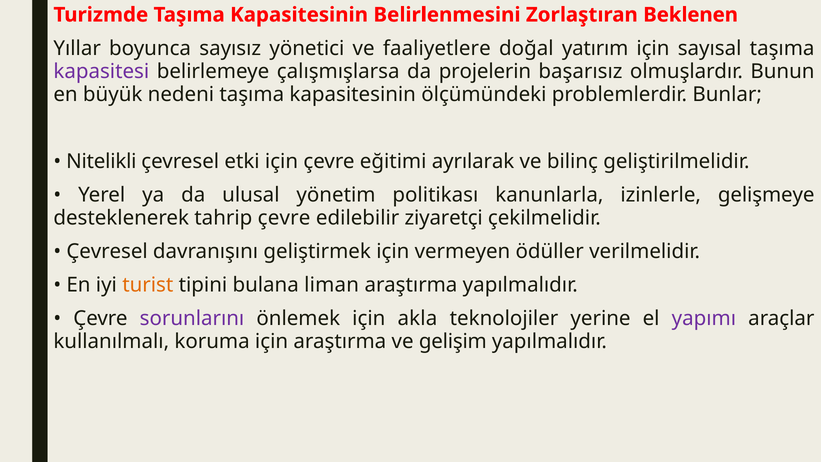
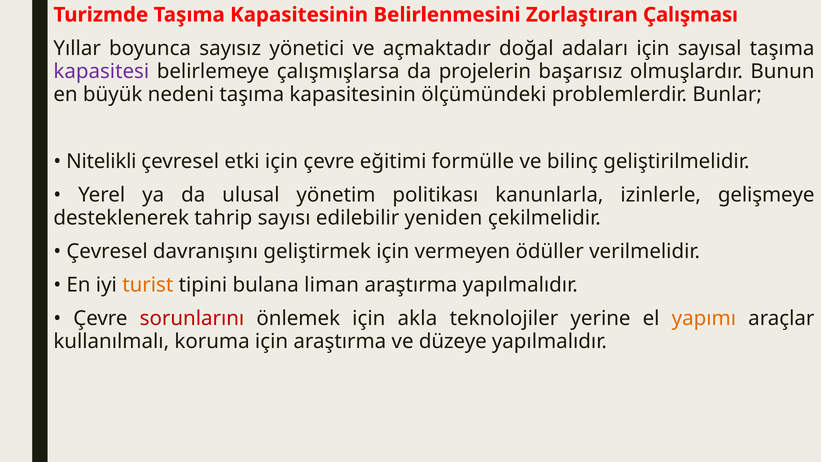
Beklenen: Beklenen -> Çalışması
faaliyetlere: faaliyetlere -> açmaktadır
yatırım: yatırım -> adaları
ayrılarak: ayrılarak -> formülle
tahrip çevre: çevre -> sayısı
ziyaretçi: ziyaretçi -> yeniden
sorunlarını colour: purple -> red
yapımı colour: purple -> orange
gelişim: gelişim -> düzeye
